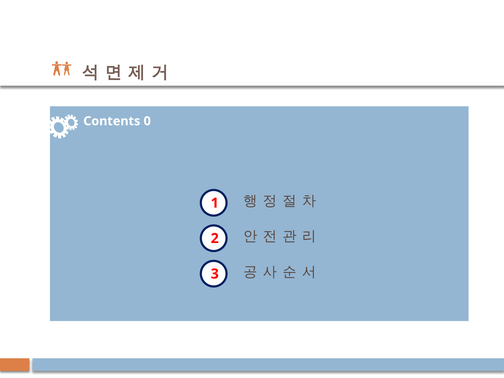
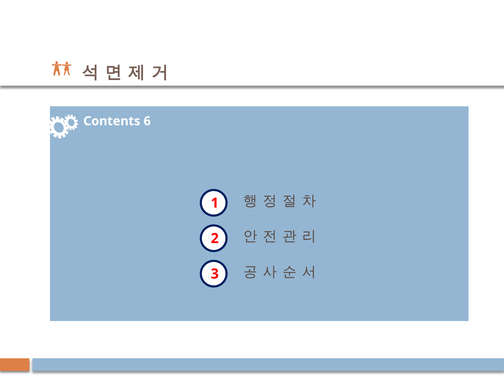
0: 0 -> 6
